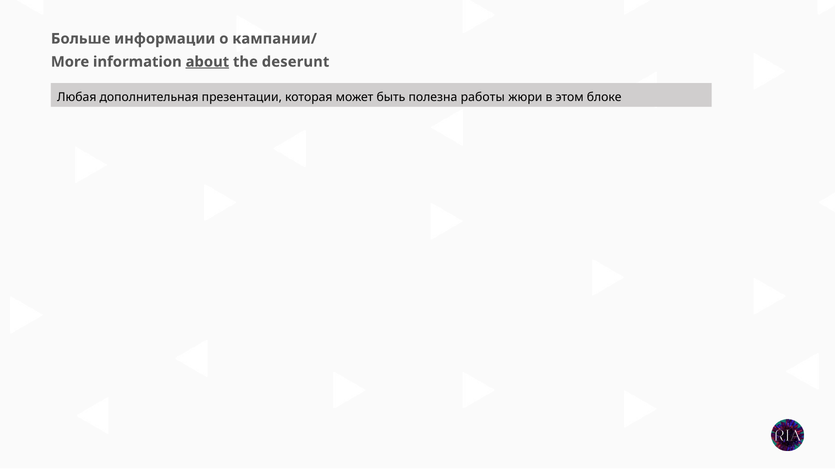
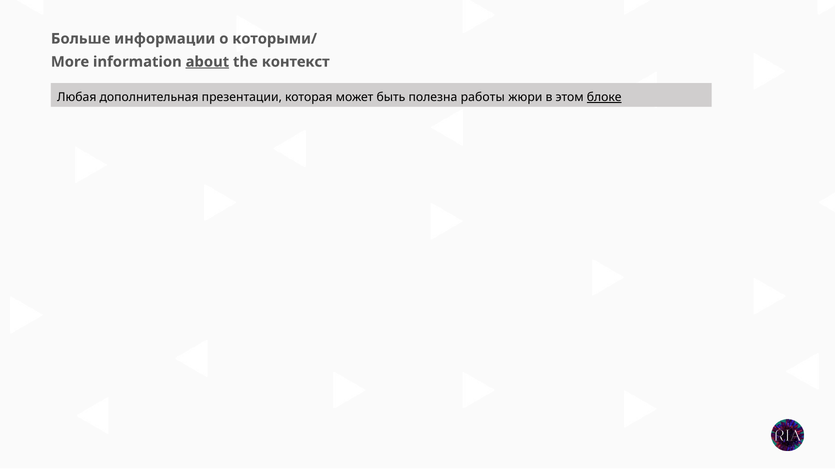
кампании/: кампании/ -> которыми/
deserunt: deserunt -> контекст
блоке underline: none -> present
